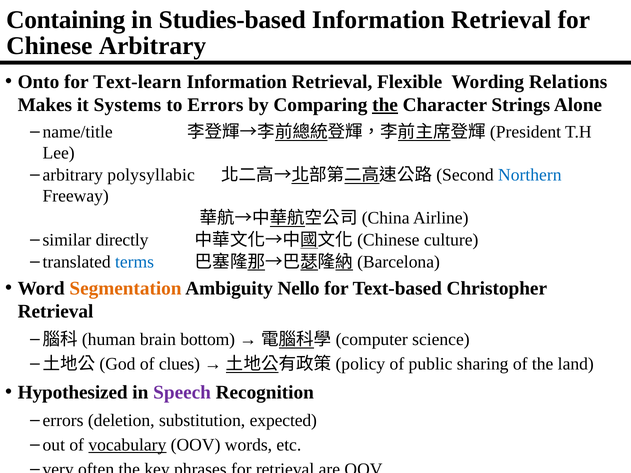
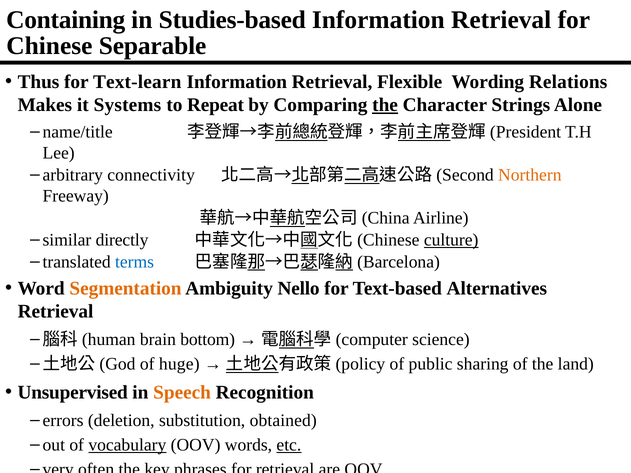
Chinese Arbitrary: Arbitrary -> Separable
Onto: Onto -> Thus
to Errors: Errors -> Repeat
polysyllabic: polysyllabic -> connectivity
Northern colour: blue -> orange
culture underline: none -> present
Christopher: Christopher -> Alternatives
clues: clues -> huge
Hypothesized: Hypothesized -> Unsupervised
Speech colour: purple -> orange
expected: expected -> obtained
etc underline: none -> present
